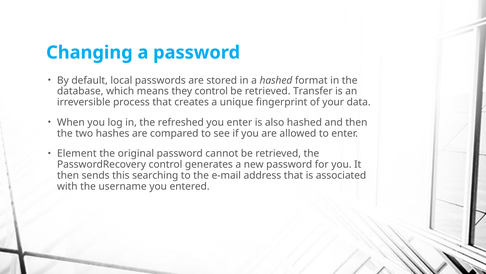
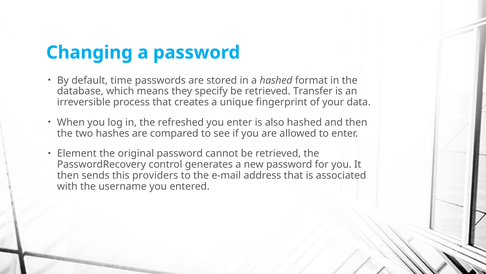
local: local -> time
they control: control -> specify
searching: searching -> providers
